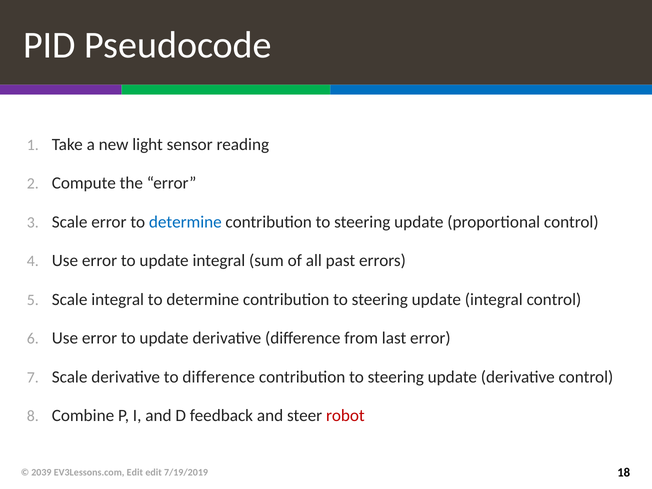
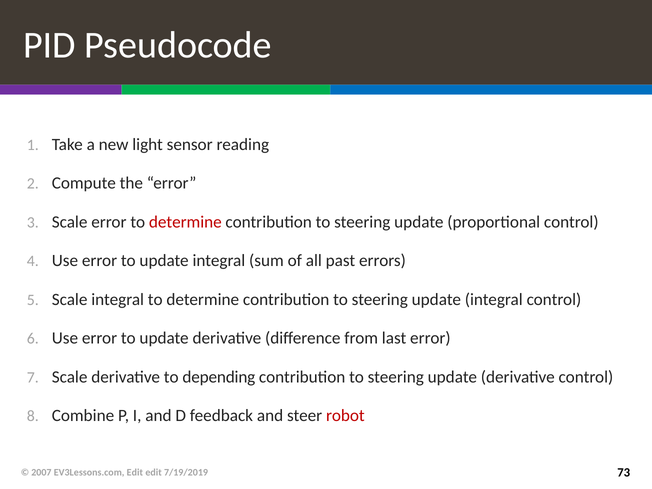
determine at (185, 222) colour: blue -> red
to difference: difference -> depending
2039: 2039 -> 2007
18: 18 -> 73
